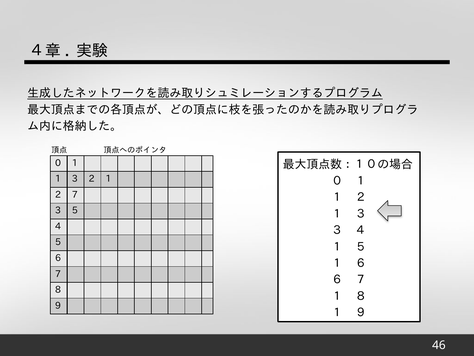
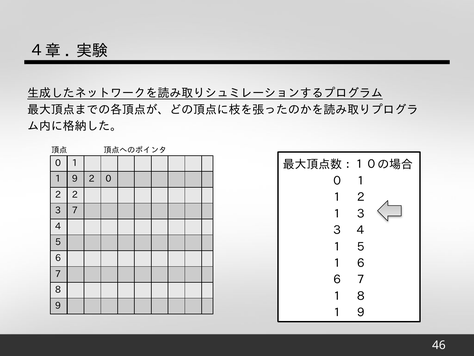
1 3: 3 -> 9
2 1: 1 -> 0
2 7: 7 -> 2
3 5: 5 -> 7
